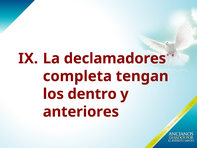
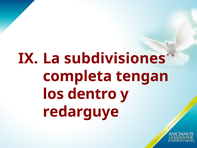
declamadores: declamadores -> subdivisiones
anteriores: anteriores -> redarguye
